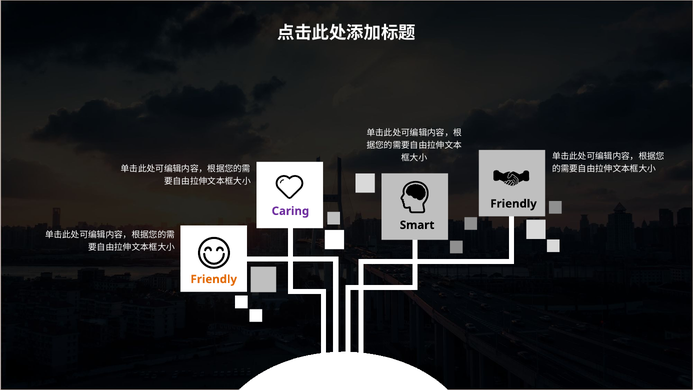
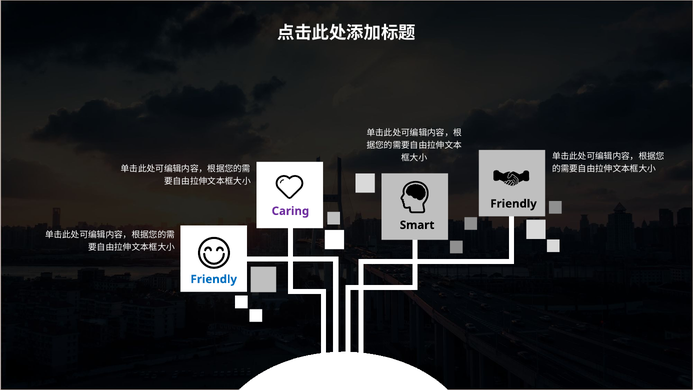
Friendly at (214, 279) colour: orange -> blue
